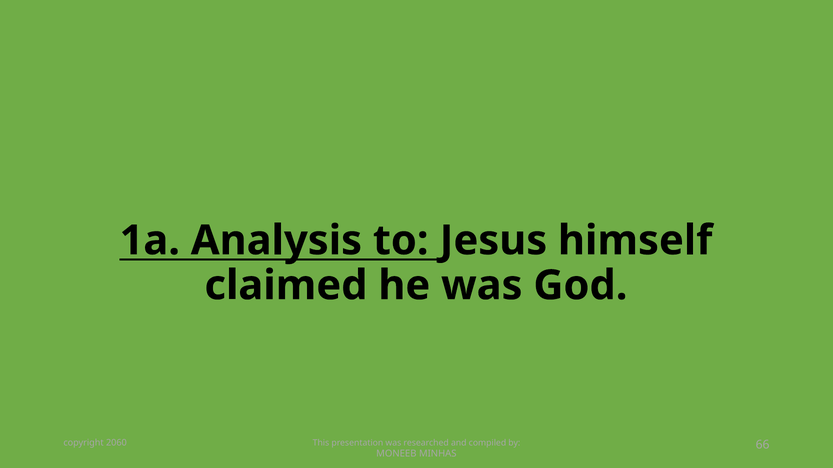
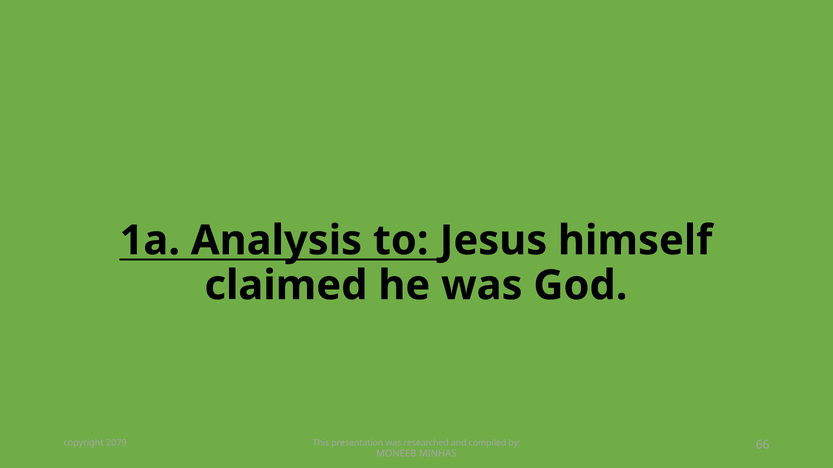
2060: 2060 -> 2079
